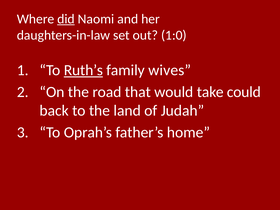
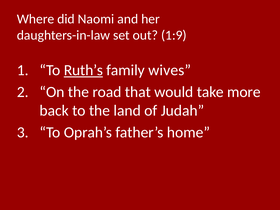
did underline: present -> none
1:0: 1:0 -> 1:9
could: could -> more
